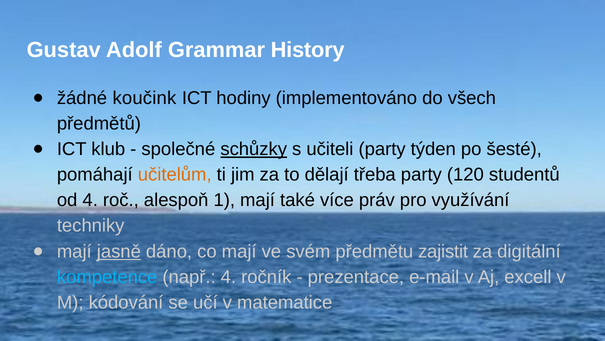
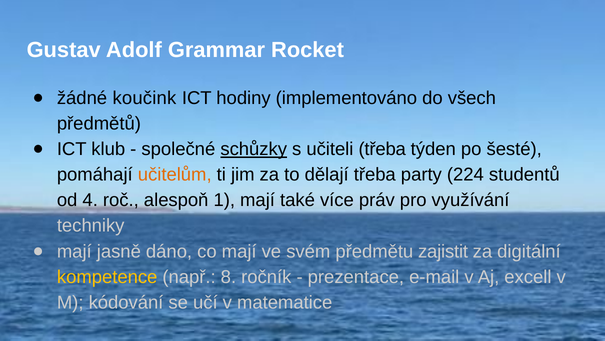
History: History -> Rocket
učiteli party: party -> třeba
120: 120 -> 224
jasně underline: present -> none
kompetence colour: light blue -> yellow
např 4: 4 -> 8
